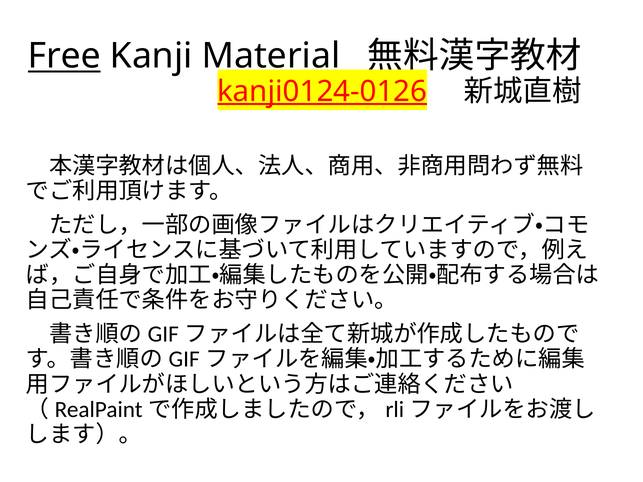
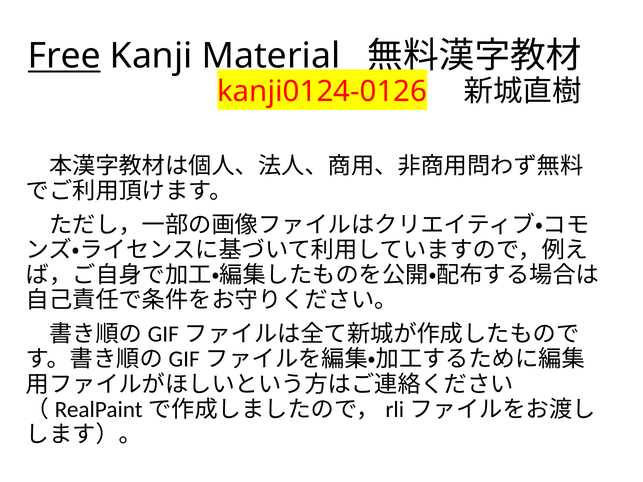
kanji0124-0126 underline: present -> none
